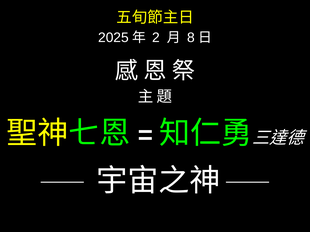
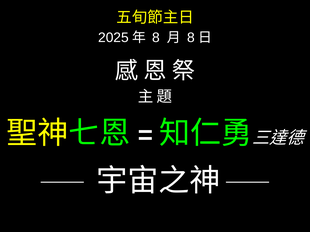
2 at (156, 38): 2 -> 8
